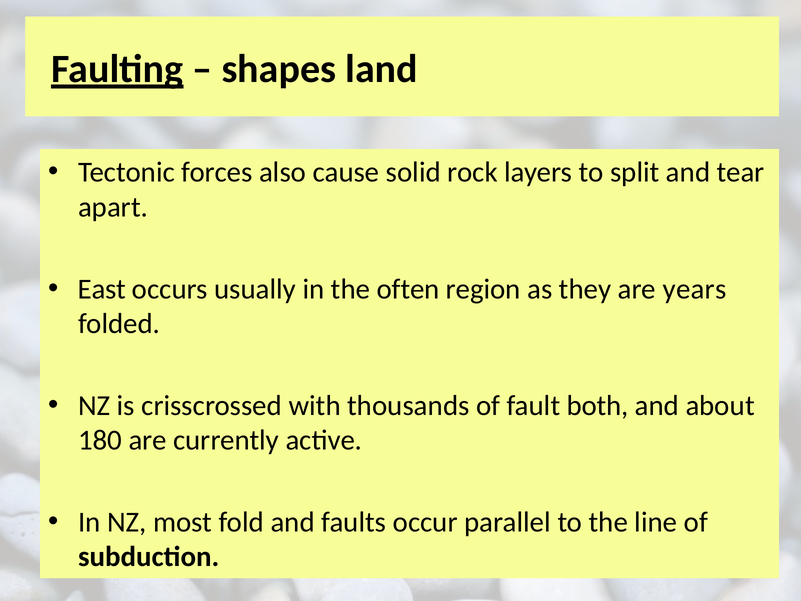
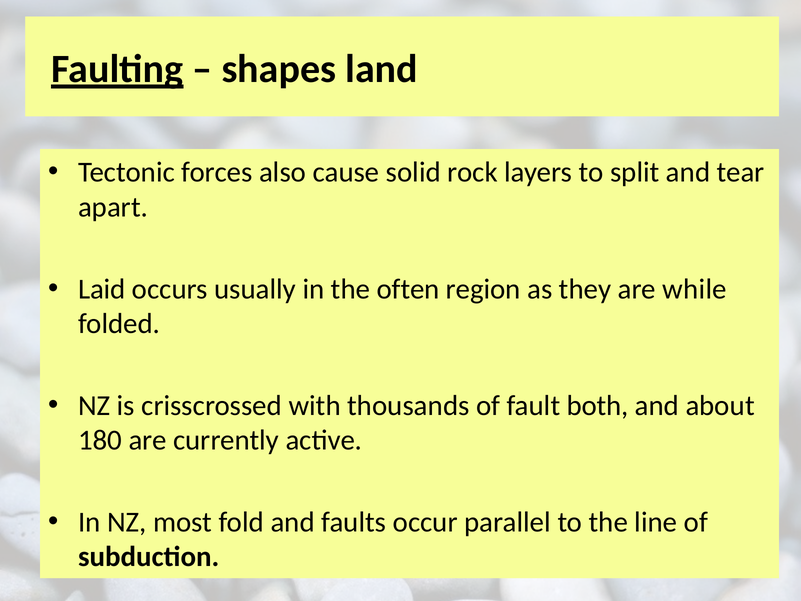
East: East -> Laid
years: years -> while
